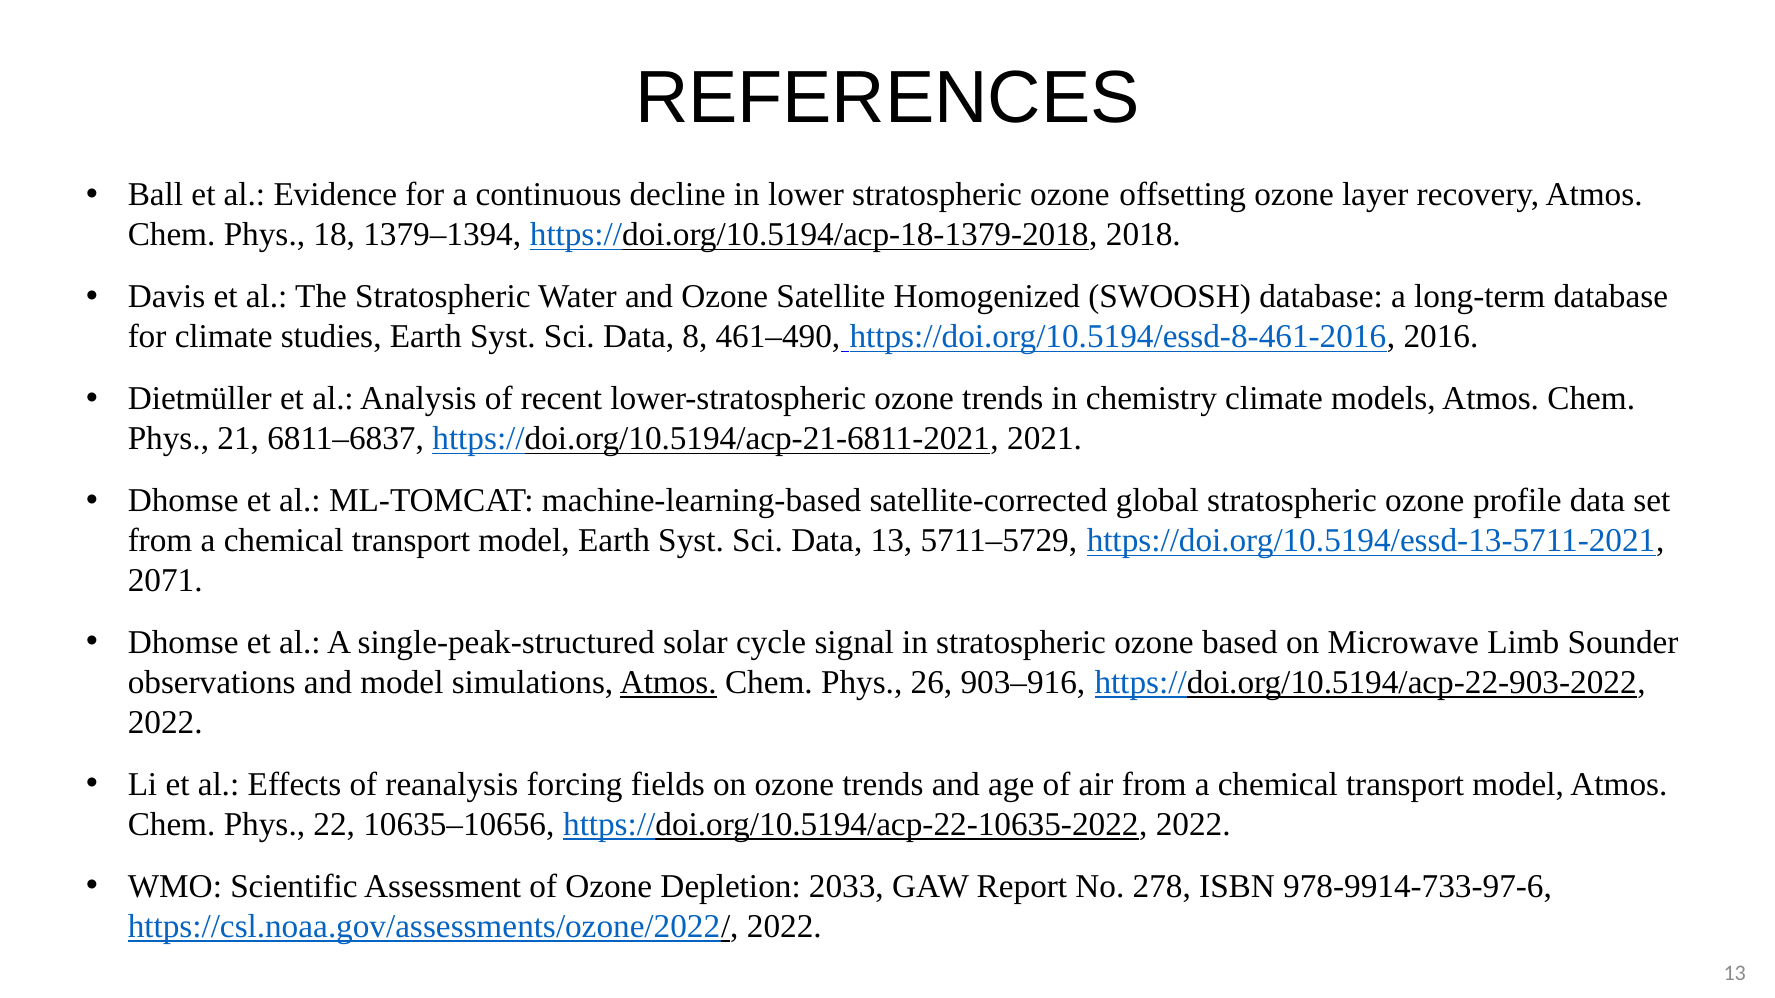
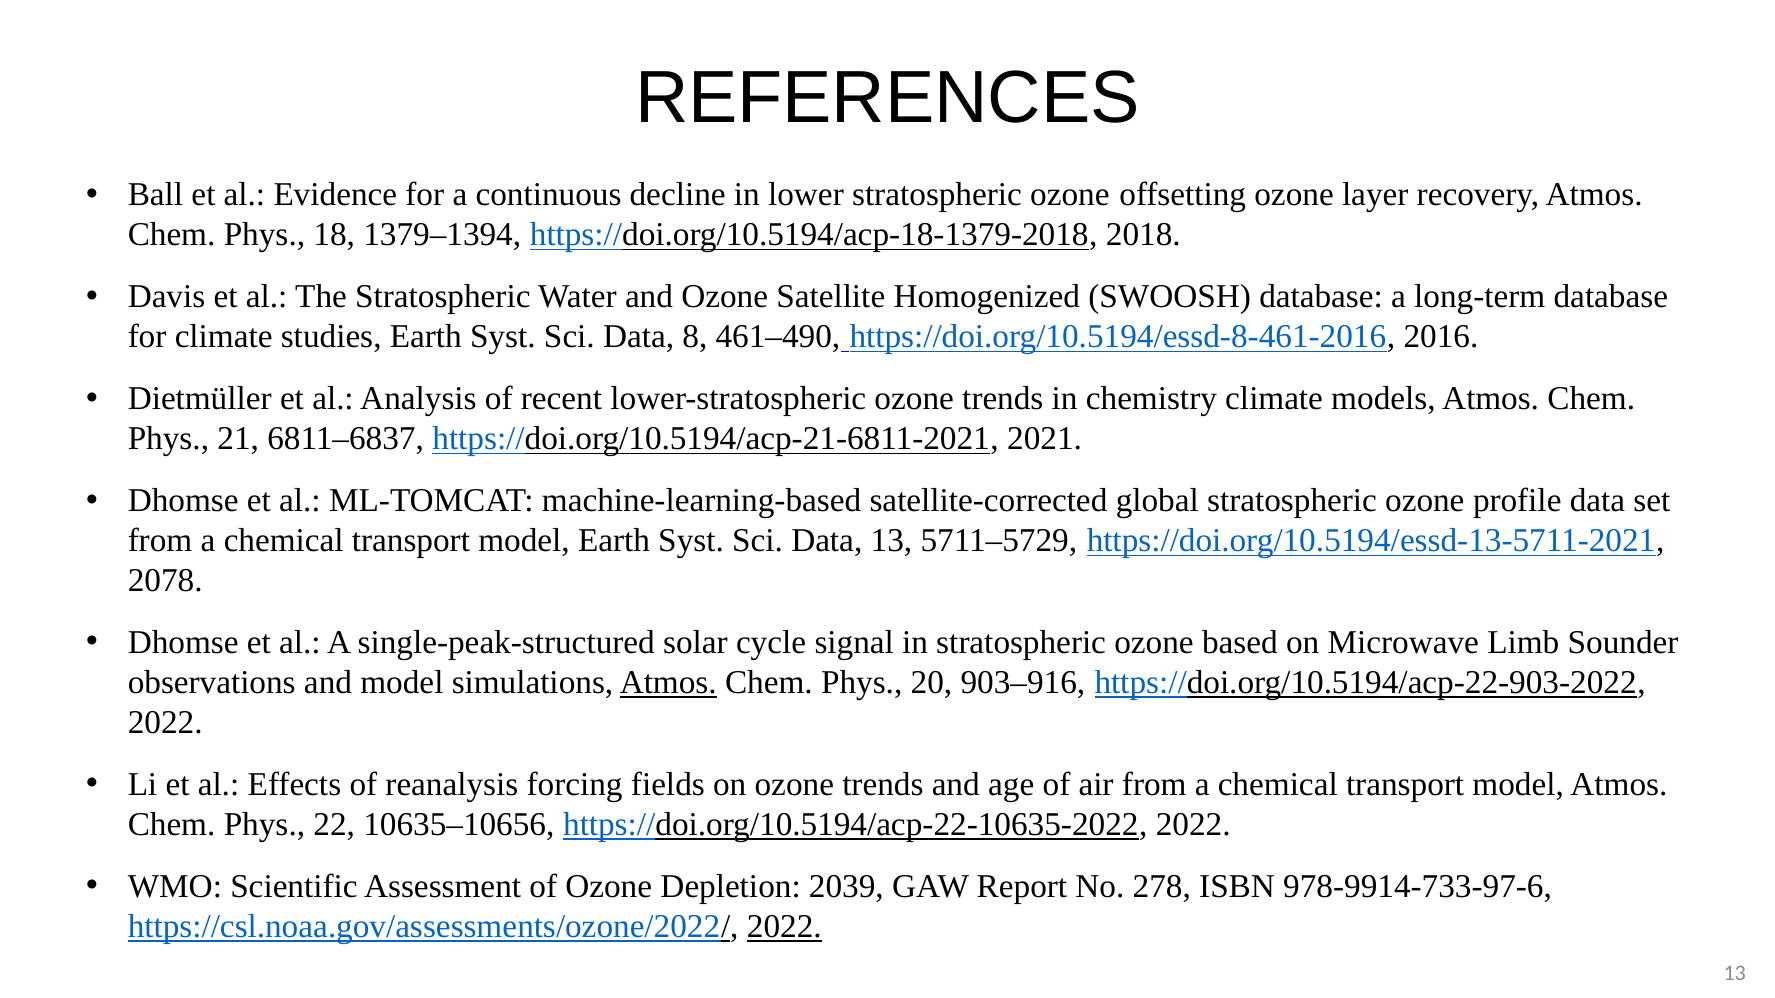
2071: 2071 -> 2078
26: 26 -> 20
2033: 2033 -> 2039
2022 at (784, 927) underline: none -> present
